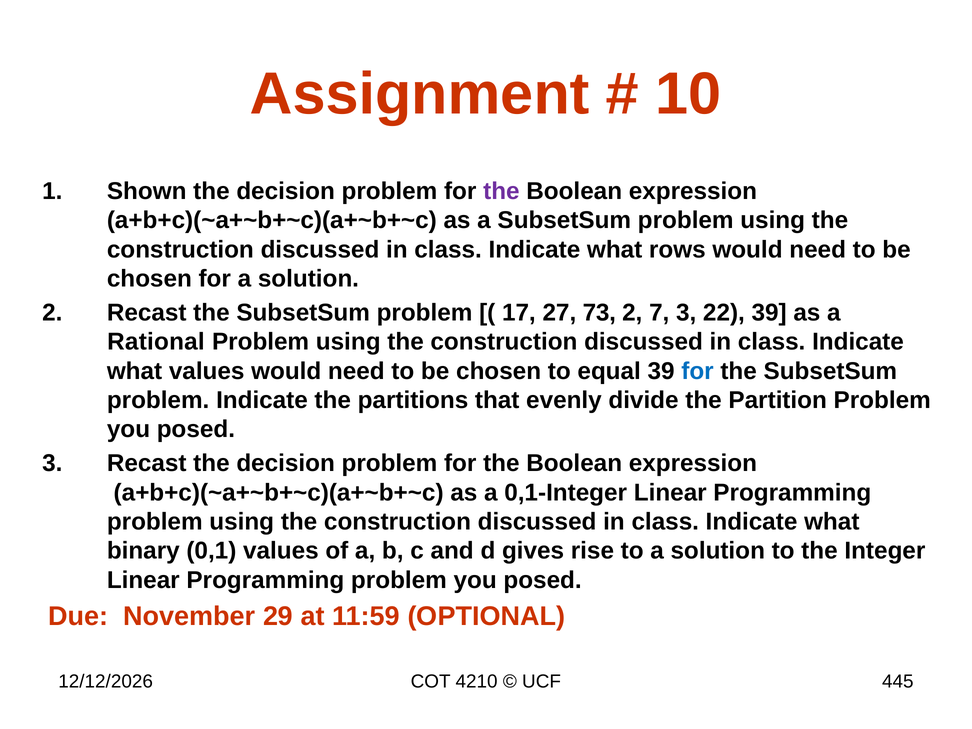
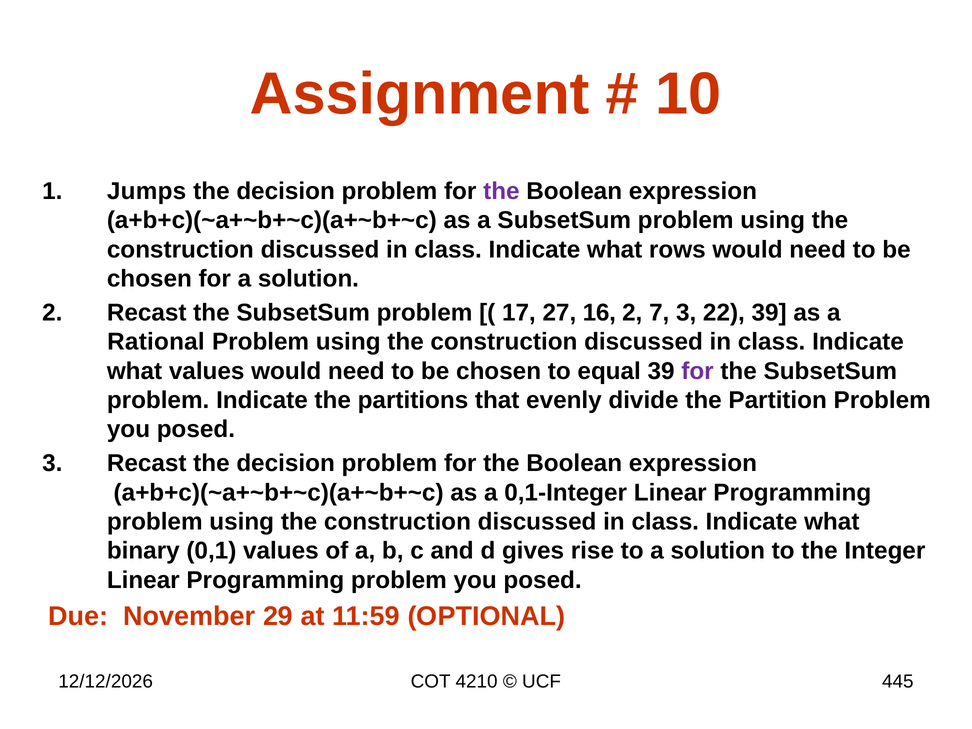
Shown: Shown -> Jumps
73: 73 -> 16
for at (697, 371) colour: blue -> purple
